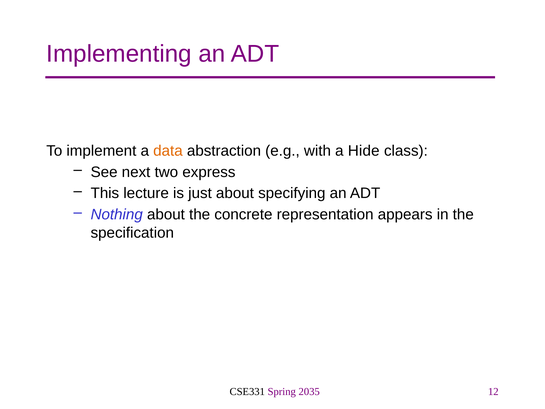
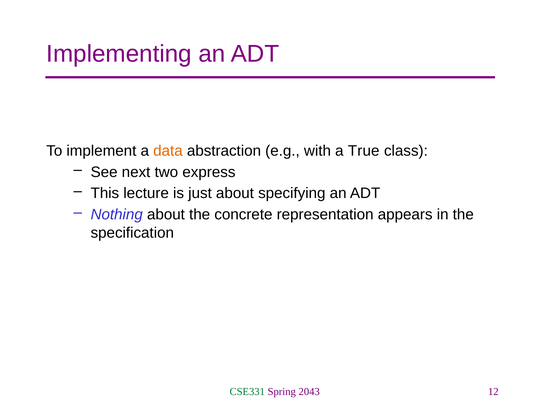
Hide: Hide -> True
CSE331 colour: black -> green
2035: 2035 -> 2043
